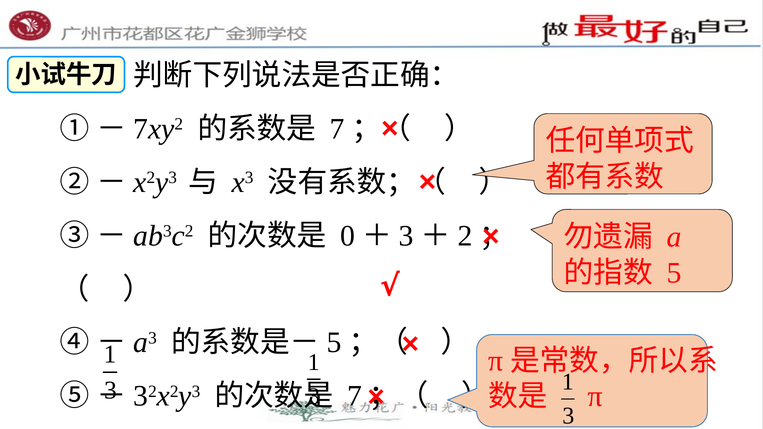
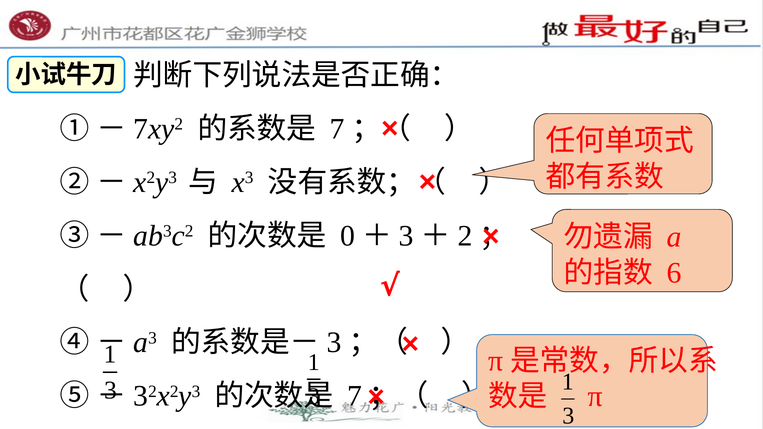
5 at (674, 273): 5 -> 6
5 at (334, 343): 5 -> 3
